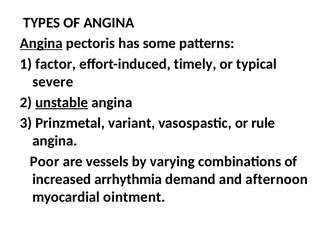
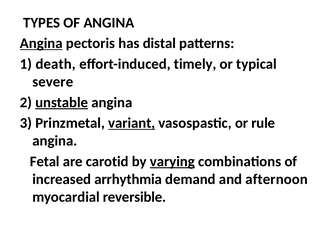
some: some -> distal
factor: factor -> death
variant underline: none -> present
Poor: Poor -> Fetal
vessels: vessels -> carotid
varying underline: none -> present
ointment: ointment -> reversible
